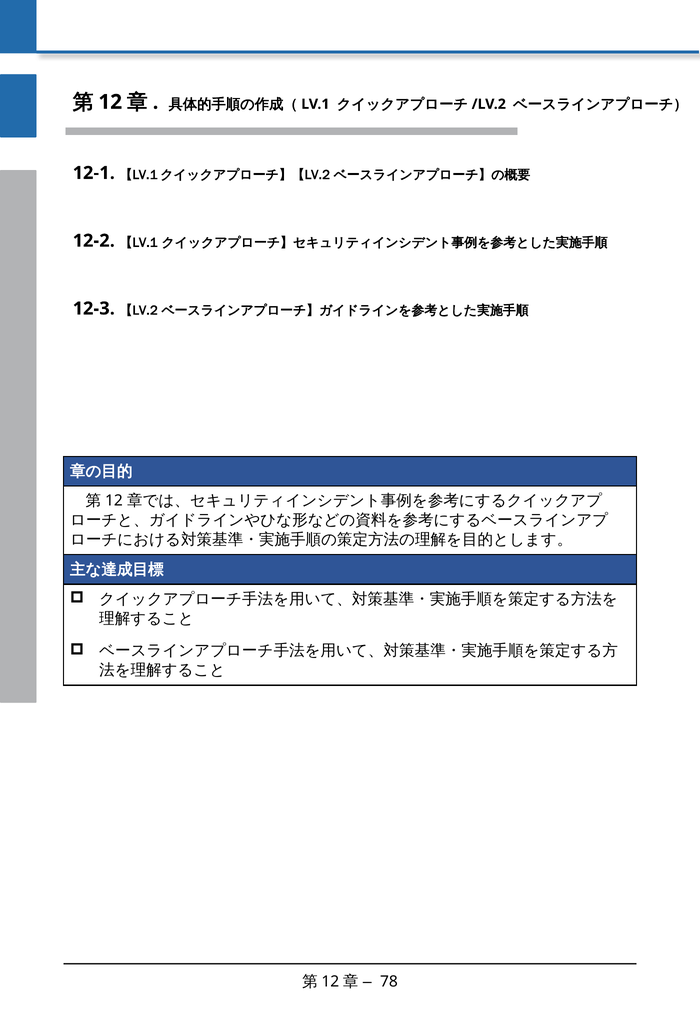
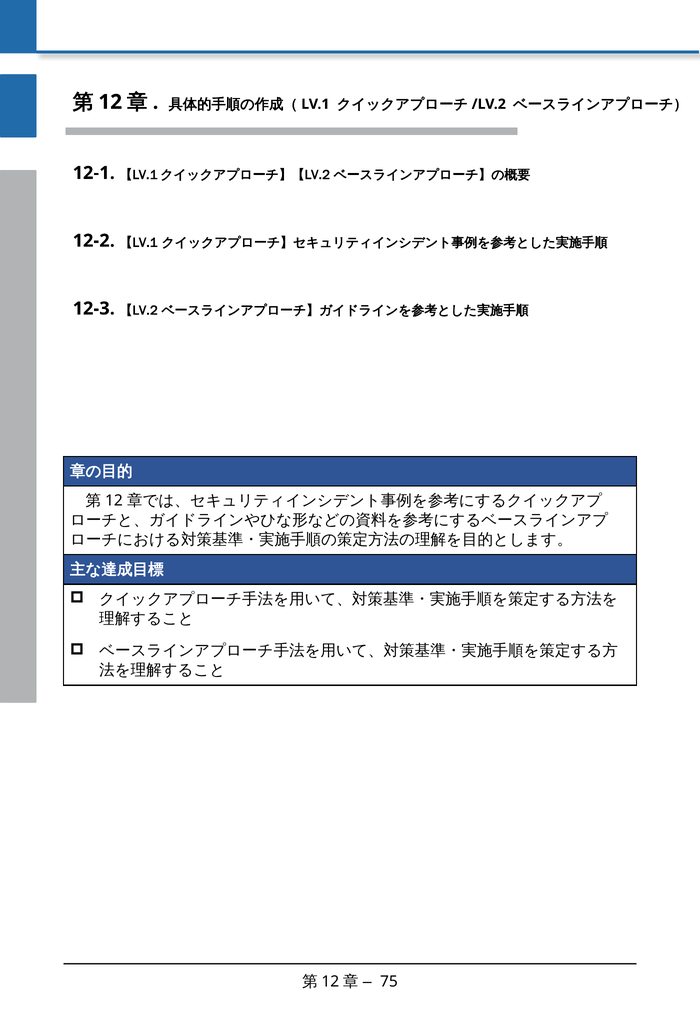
78: 78 -> 75
